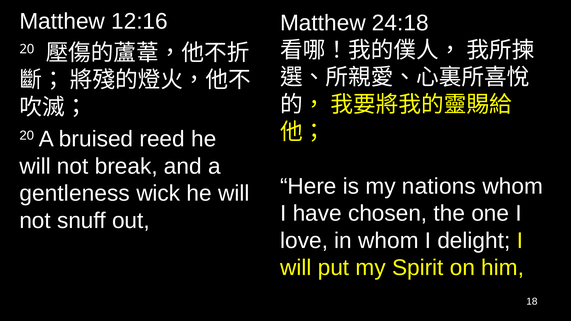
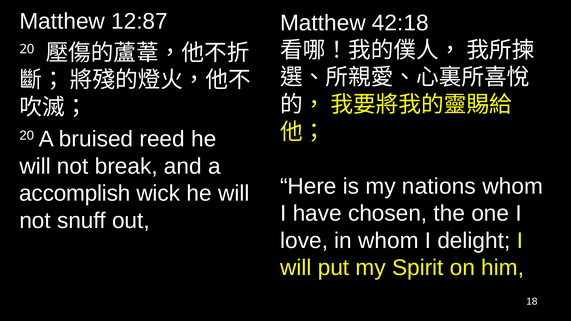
12:16: 12:16 -> 12:87
24:18: 24:18 -> 42:18
gentleness: gentleness -> accomplish
